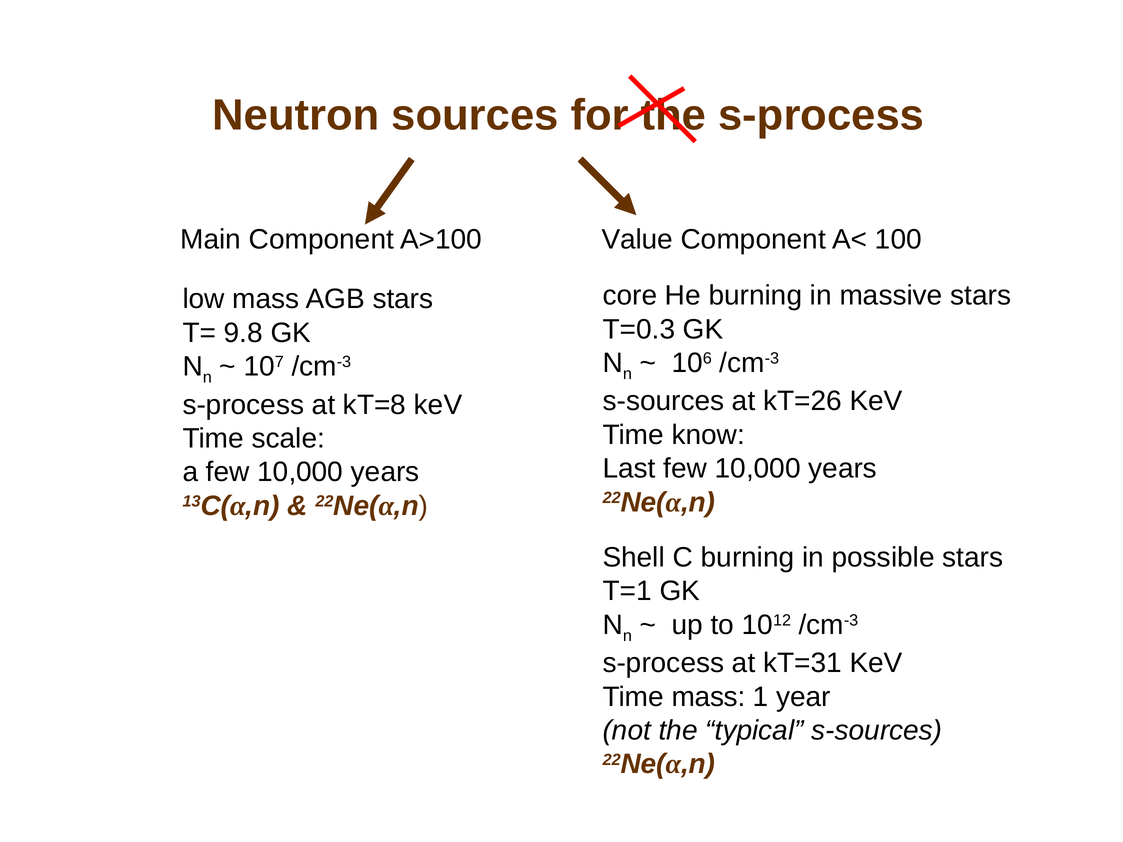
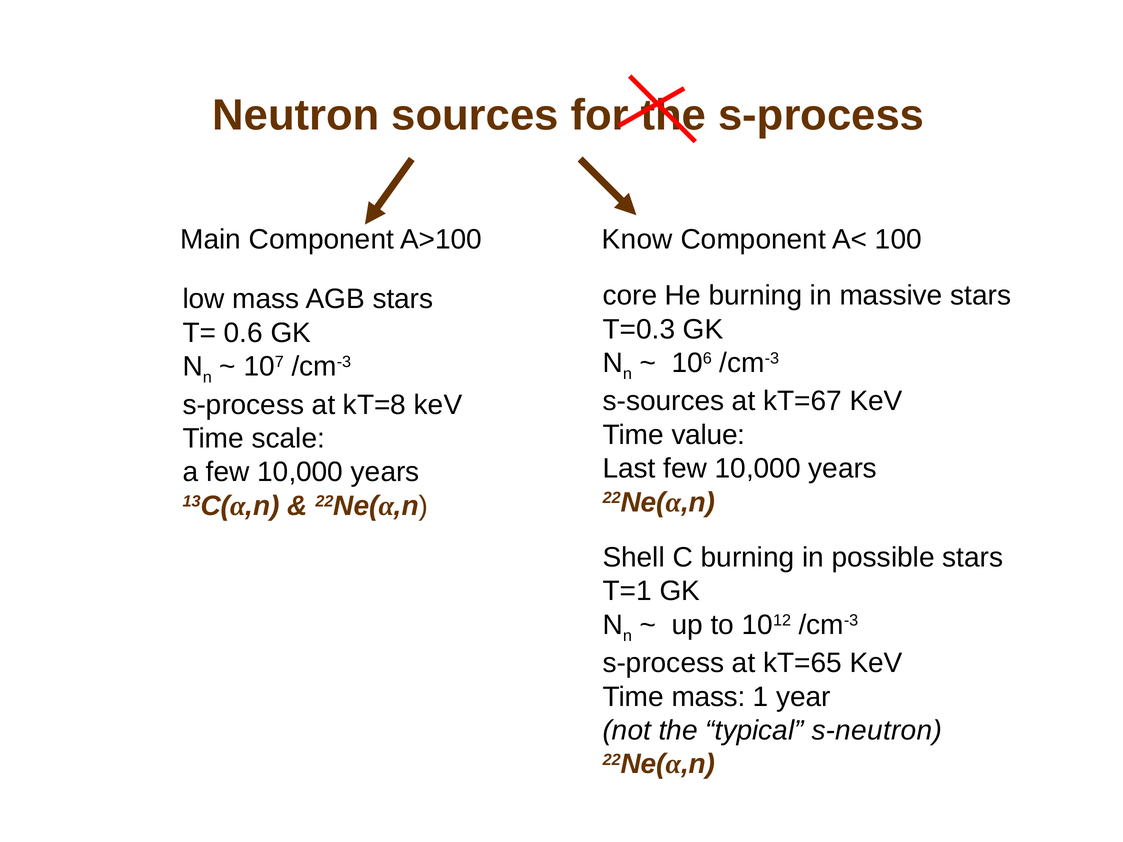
Value: Value -> Know
9.8: 9.8 -> 0.6
kT=26: kT=26 -> kT=67
know: know -> value
kT=31: kT=31 -> kT=65
typical s-sources: s-sources -> s-neutron
